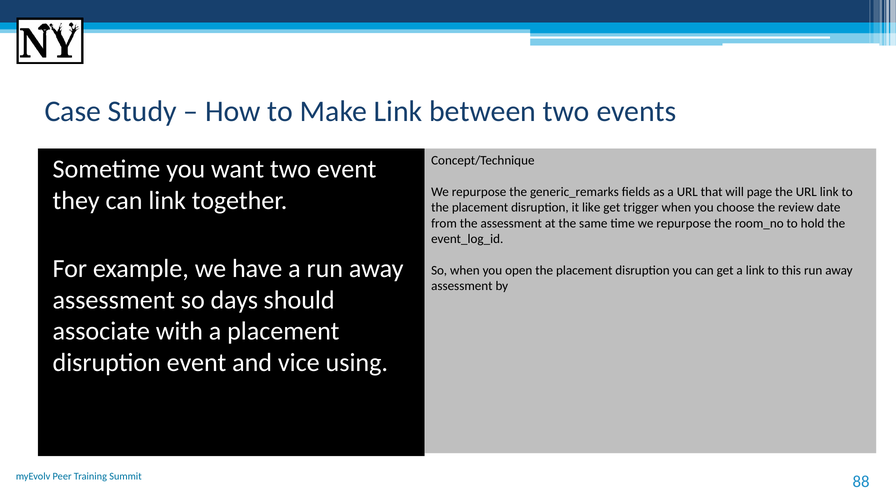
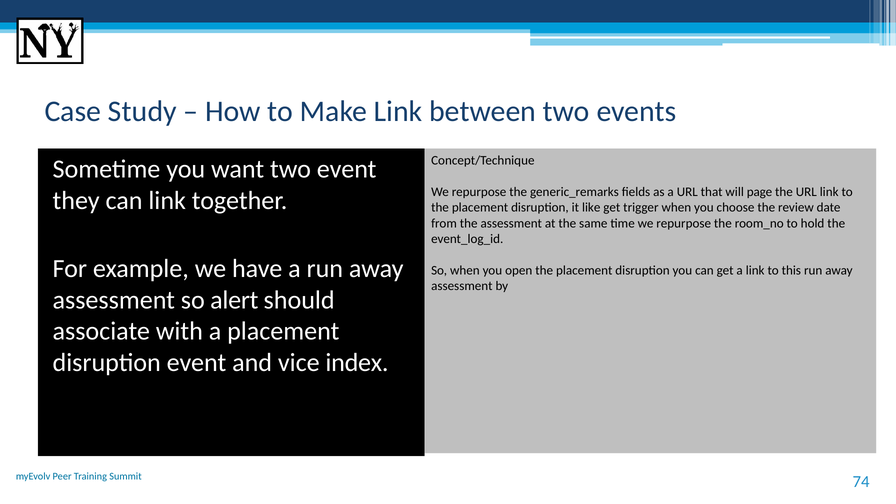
days: days -> alert
using: using -> index
88: 88 -> 74
